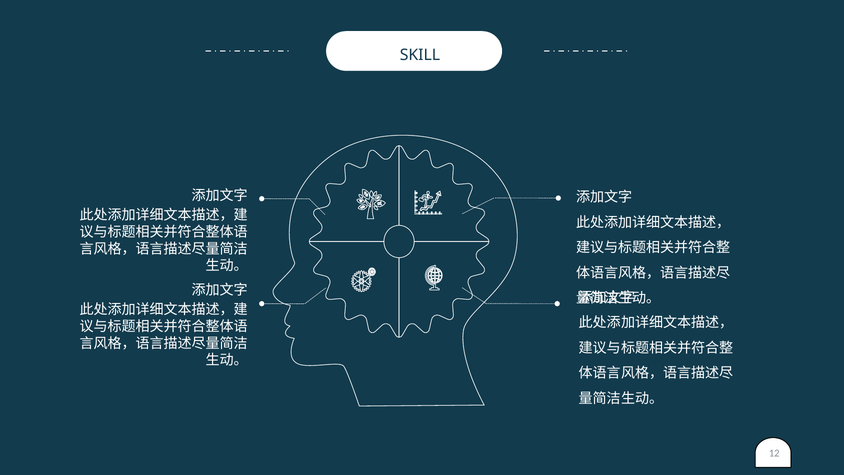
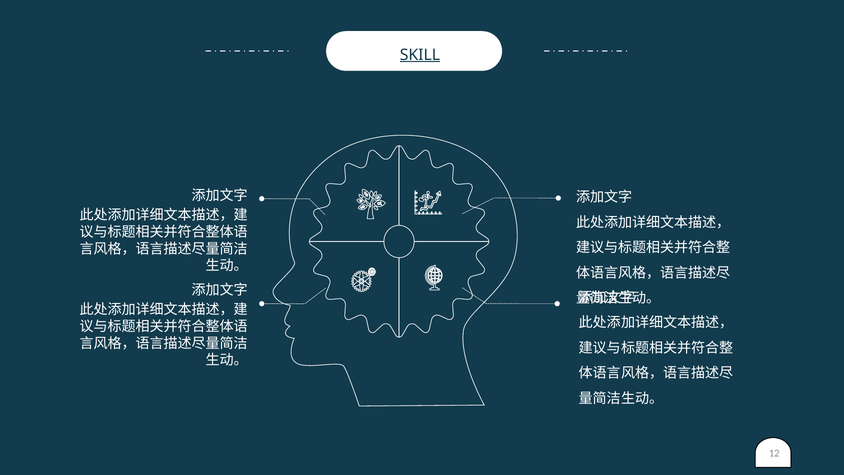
SKILL underline: none -> present
